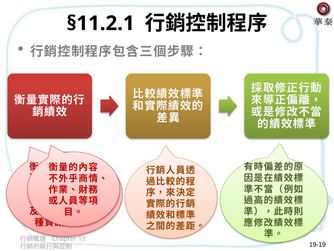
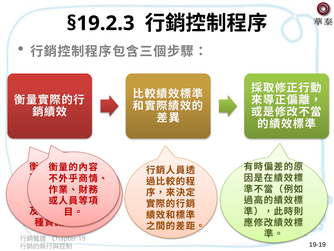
§11.2.1: §11.2.1 -> §19.2.3
